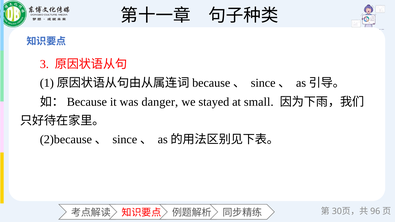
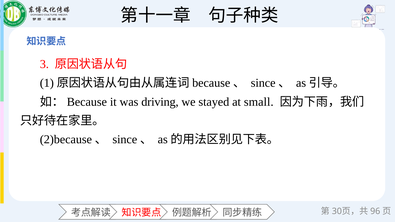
danger: danger -> driving
